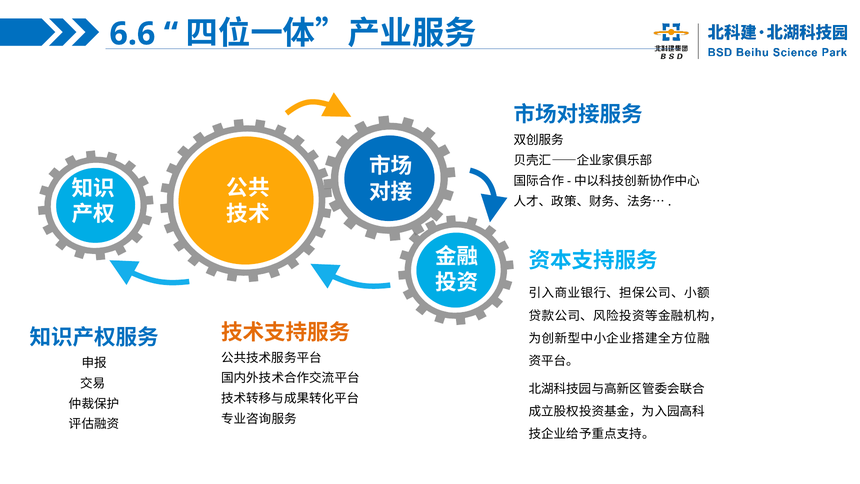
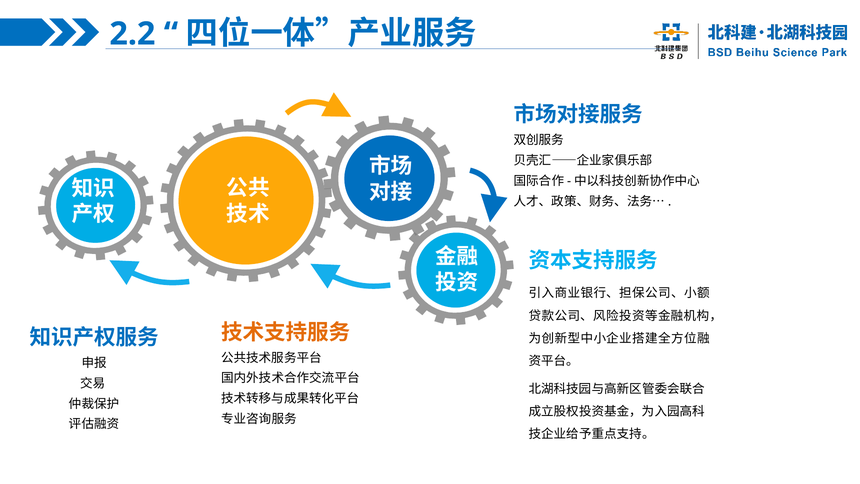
6.6: 6.6 -> 2.2
